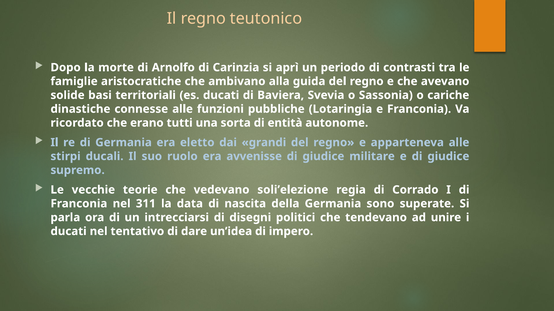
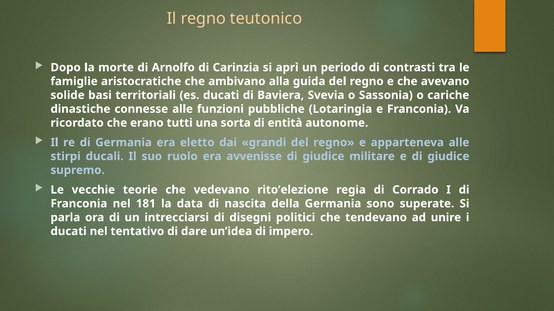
soli’elezione: soli’elezione -> rito’elezione
311: 311 -> 181
